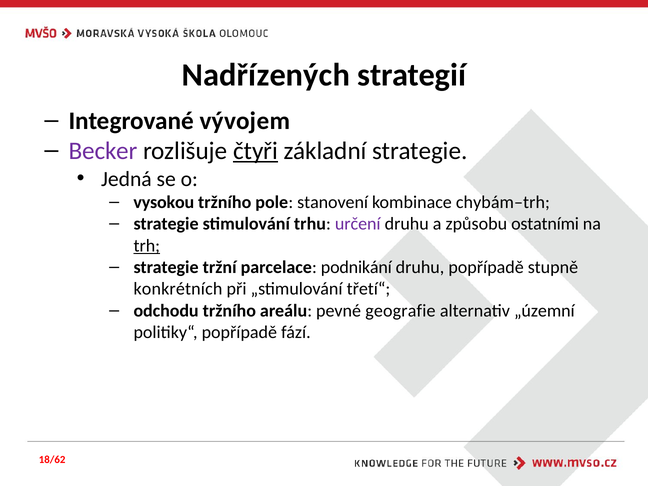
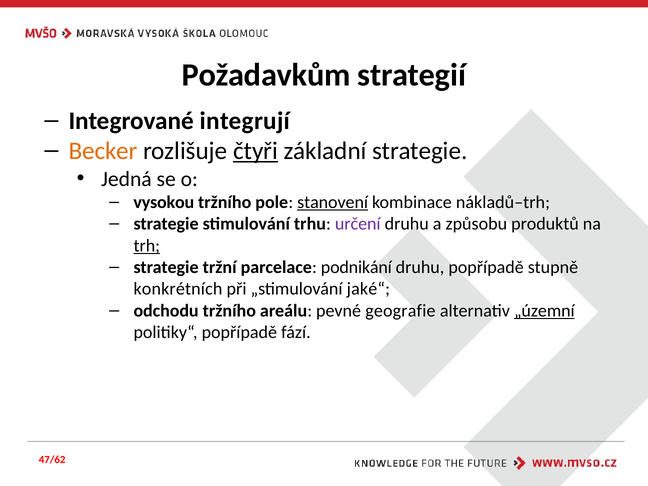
Nadřízených: Nadřízených -> Požadavkům
vývojem: vývojem -> integrují
Becker colour: purple -> orange
stanovení underline: none -> present
chybám–trh: chybám–trh -> nákladů–trh
ostatními: ostatními -> produktů
třetí“: třetí“ -> jaké“
„územní underline: none -> present
18/62: 18/62 -> 47/62
